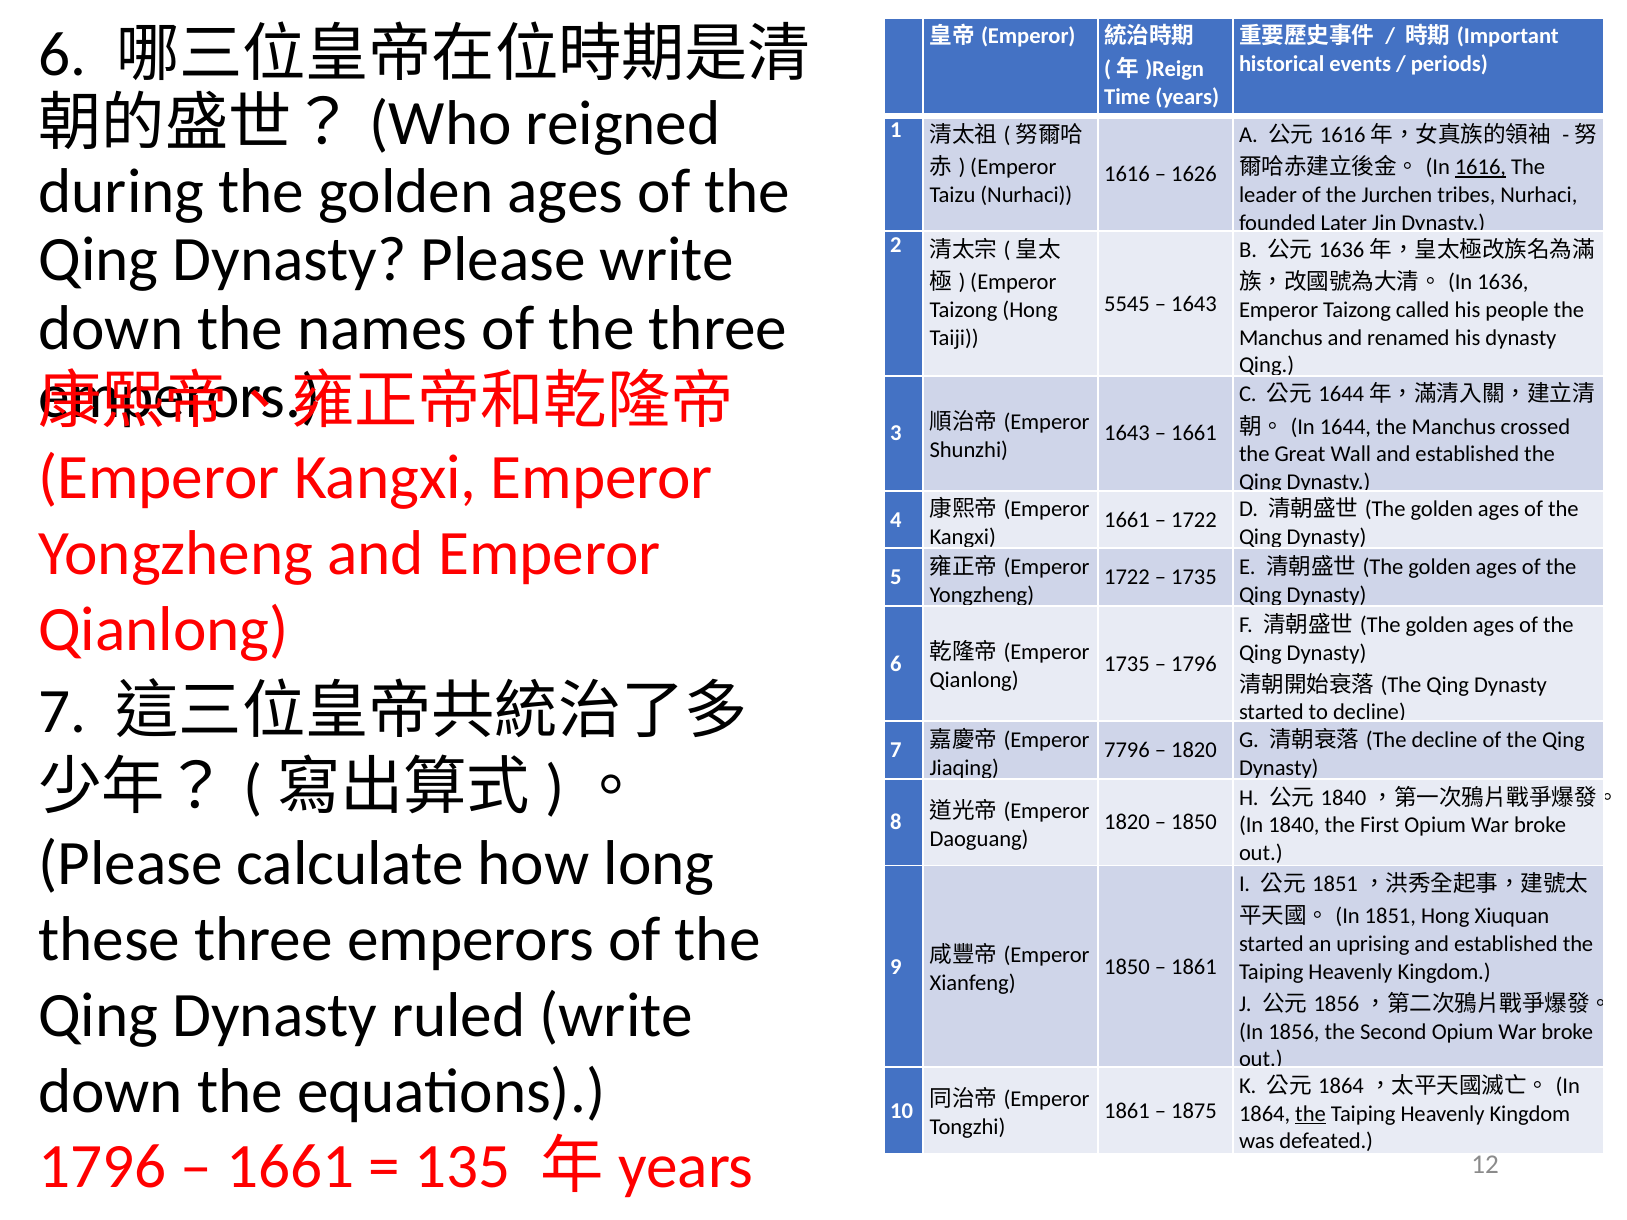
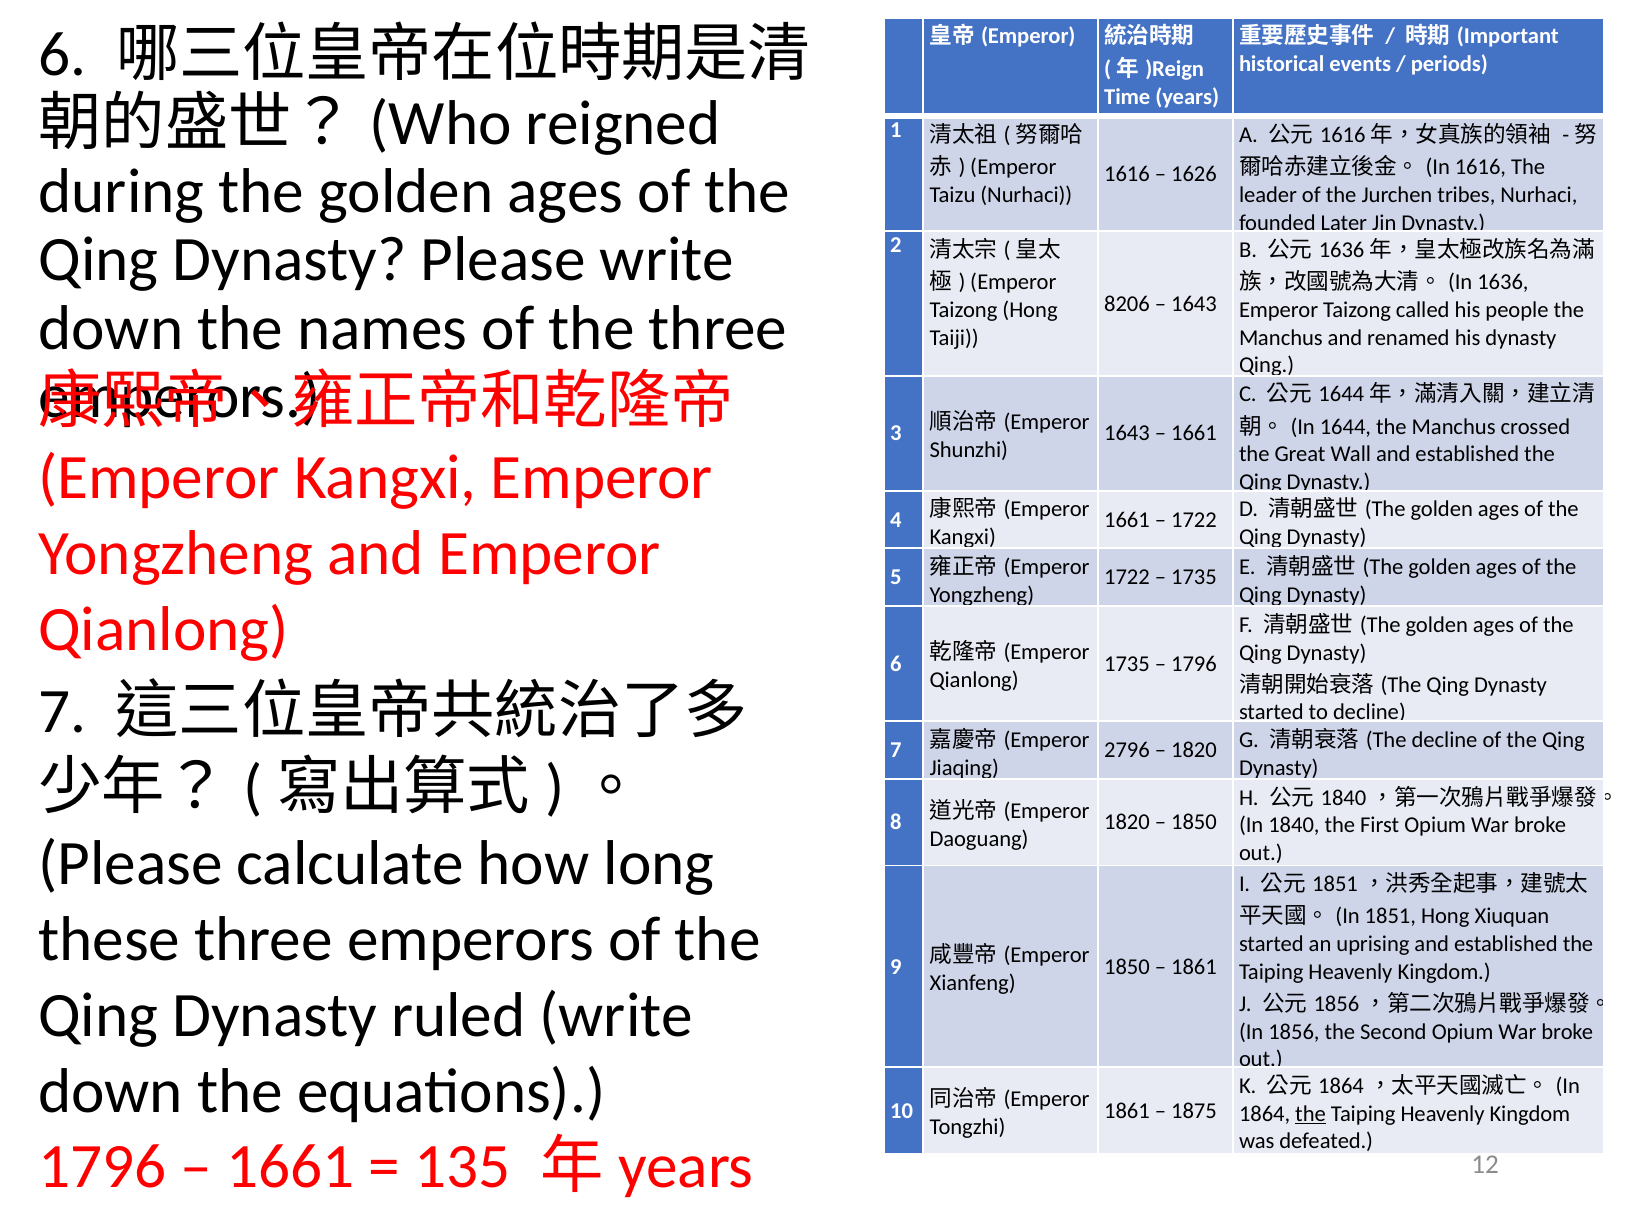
1616 at (1480, 167) underline: present -> none
5545: 5545 -> 8206
7796: 7796 -> 2796
